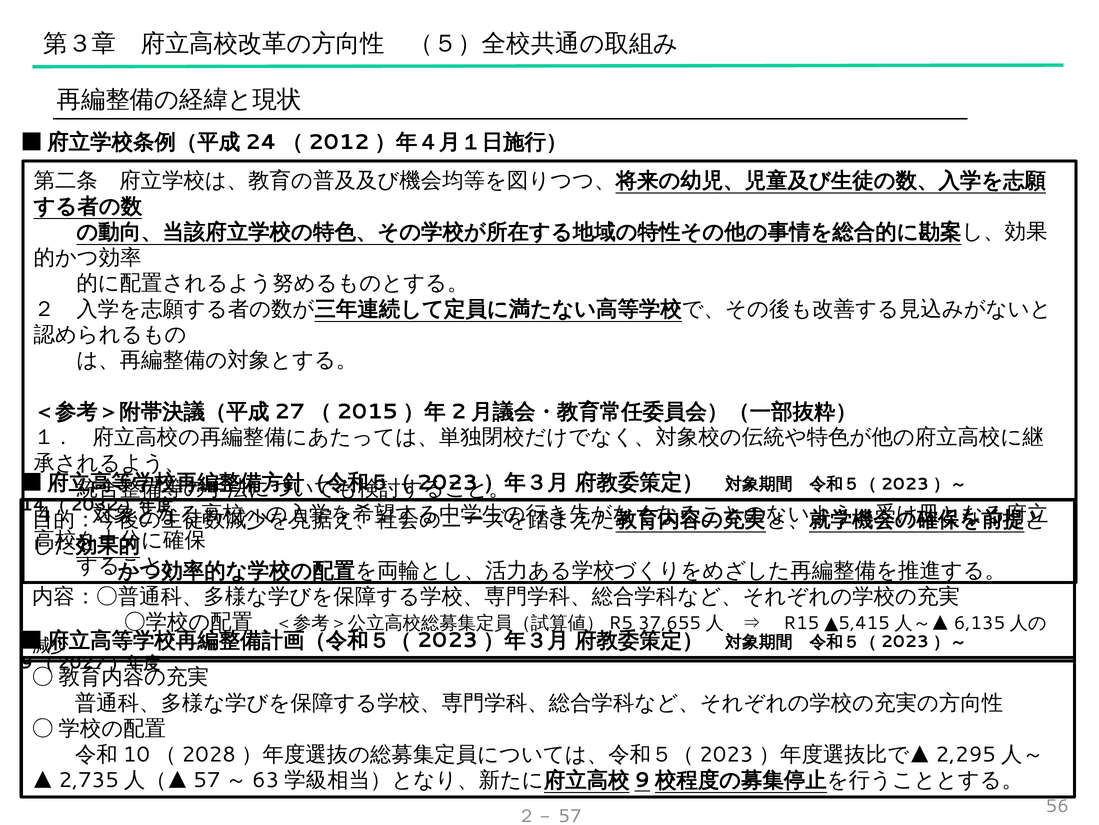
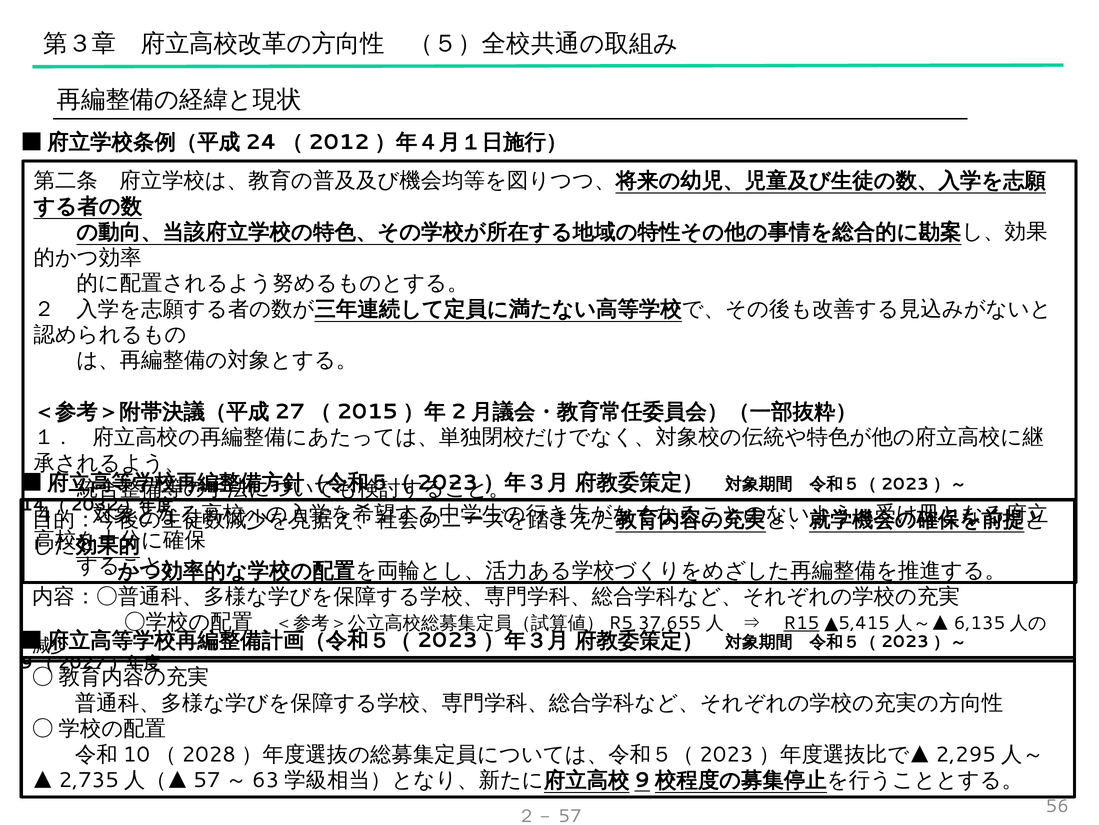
R15 underline: none -> present
